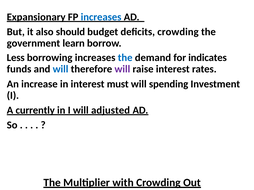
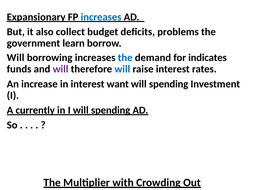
should: should -> collect
deficits crowding: crowding -> problems
Less at (16, 58): Less -> Will
will at (61, 69) colour: blue -> purple
will at (122, 69) colour: purple -> blue
must: must -> want
I will adjusted: adjusted -> spending
